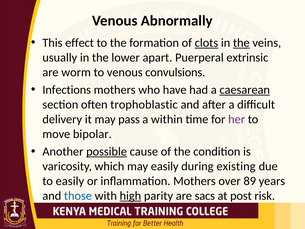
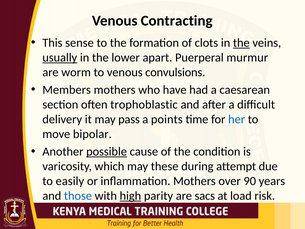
Abnormally: Abnormally -> Contracting
effect: effect -> sense
clots underline: present -> none
usually underline: none -> present
extrinsic: extrinsic -> murmur
Infections: Infections -> Members
caesarean underline: present -> none
within: within -> points
her colour: purple -> blue
may easily: easily -> these
existing: existing -> attempt
89: 89 -> 90
post: post -> load
